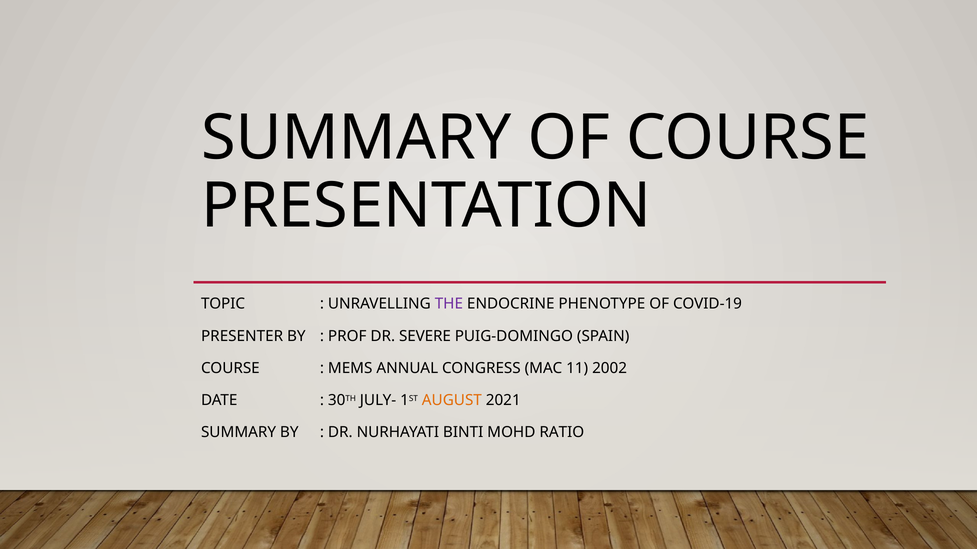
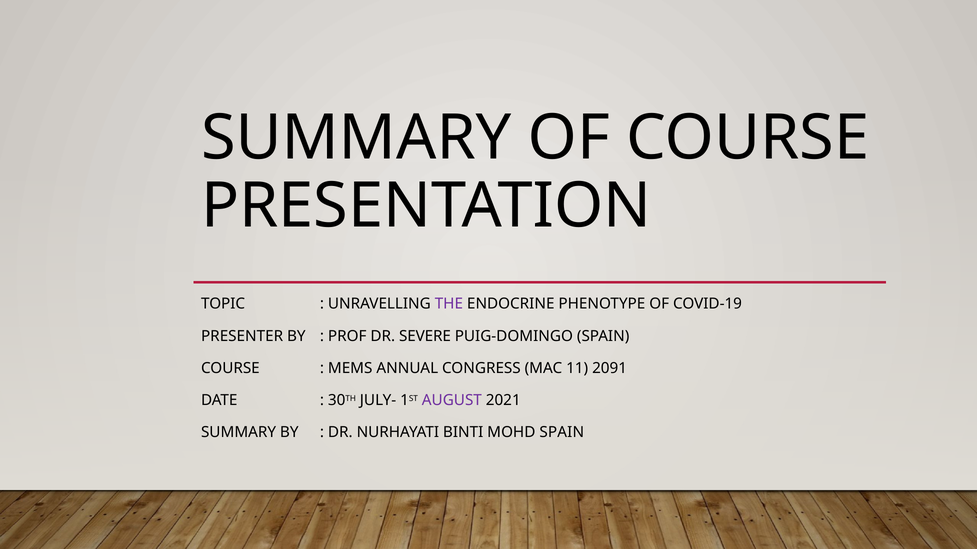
2002: 2002 -> 2091
AUGUST colour: orange -> purple
MOHD RATIO: RATIO -> SPAIN
